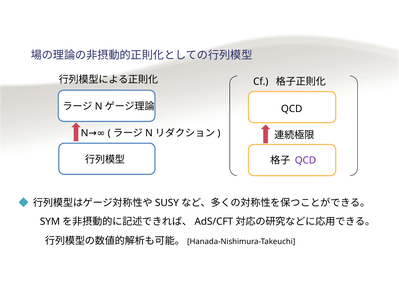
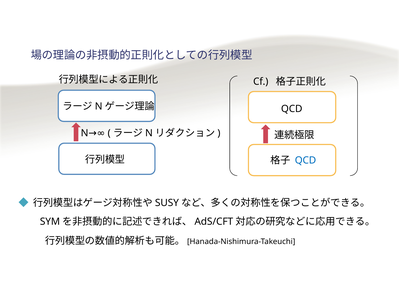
QCD at (305, 160) colour: purple -> blue
